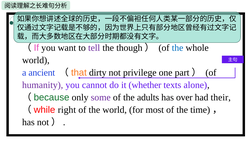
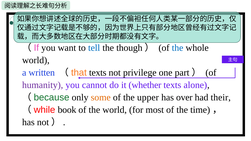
tell colour: purple -> blue
ancient: ancient -> written
dirty at (98, 73): dirty -> texts
some colour: purple -> orange
adults: adults -> upper
right: right -> book
